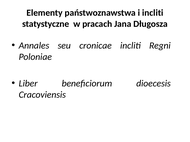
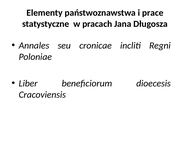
i incliti: incliti -> prace
